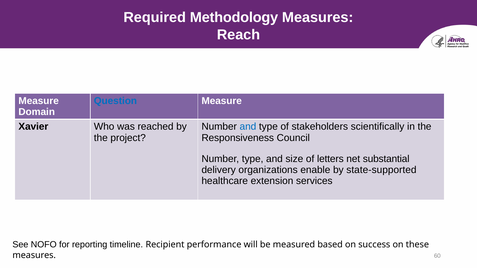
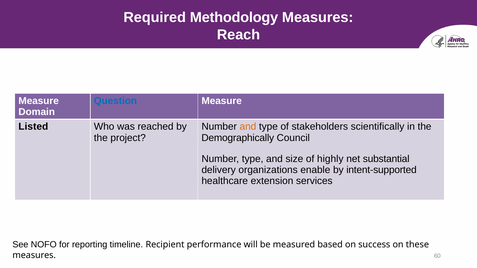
Xavier: Xavier -> Listed
and at (248, 127) colour: blue -> orange
Responsiveness: Responsiveness -> Demographically
letters: letters -> highly
state-supported: state-supported -> intent-supported
